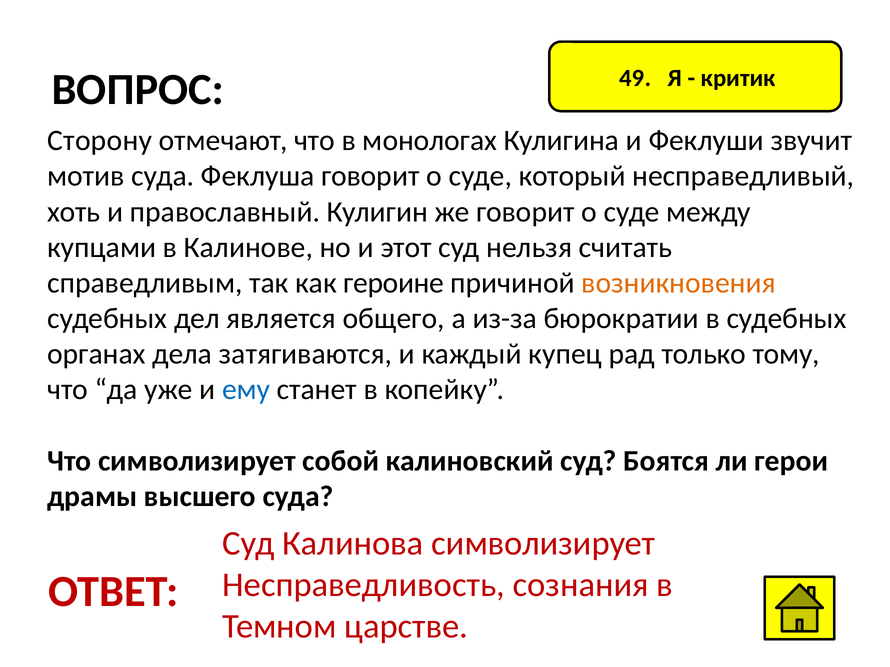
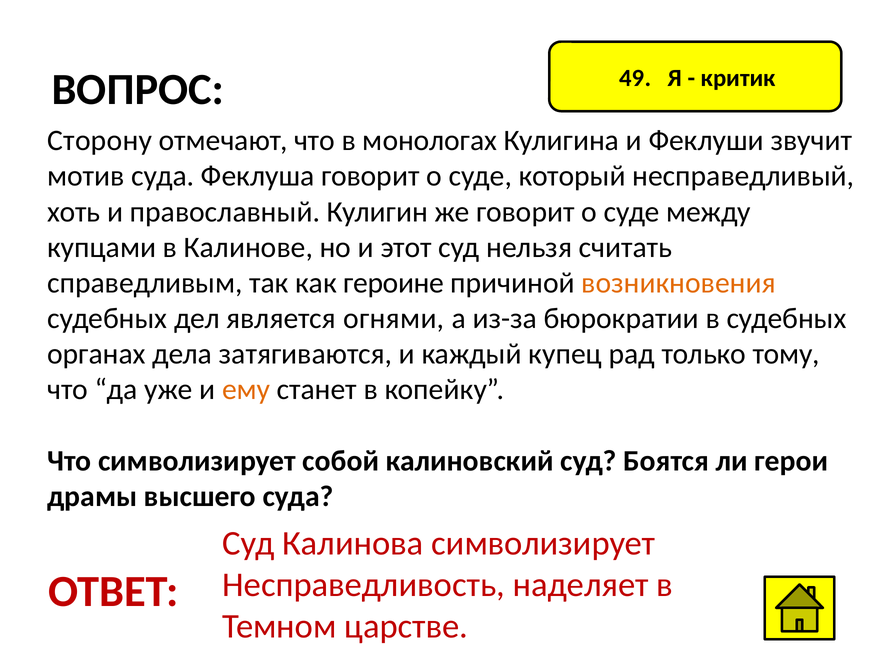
общего: общего -> огнями
ему colour: blue -> orange
сознания: сознания -> наделяет
